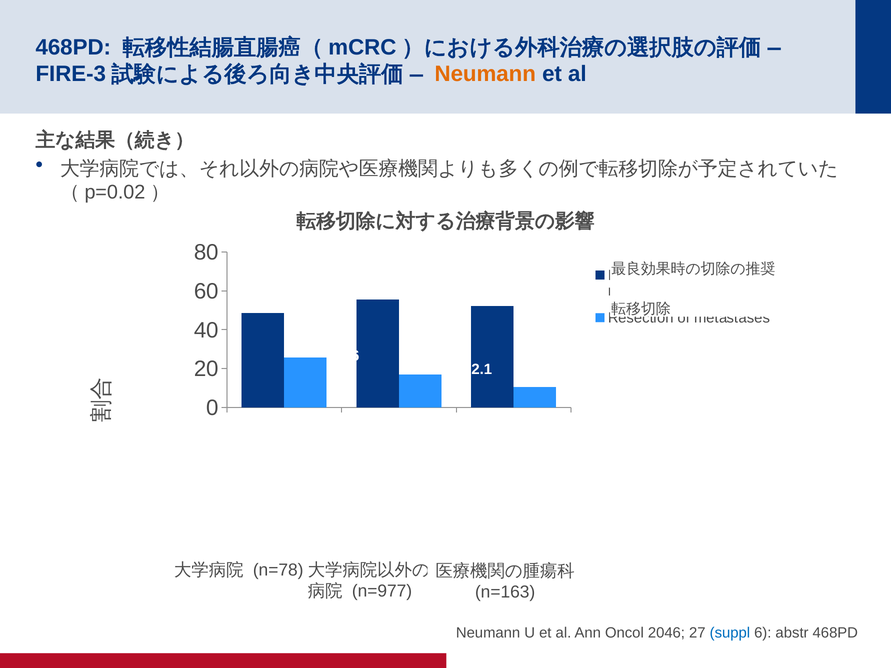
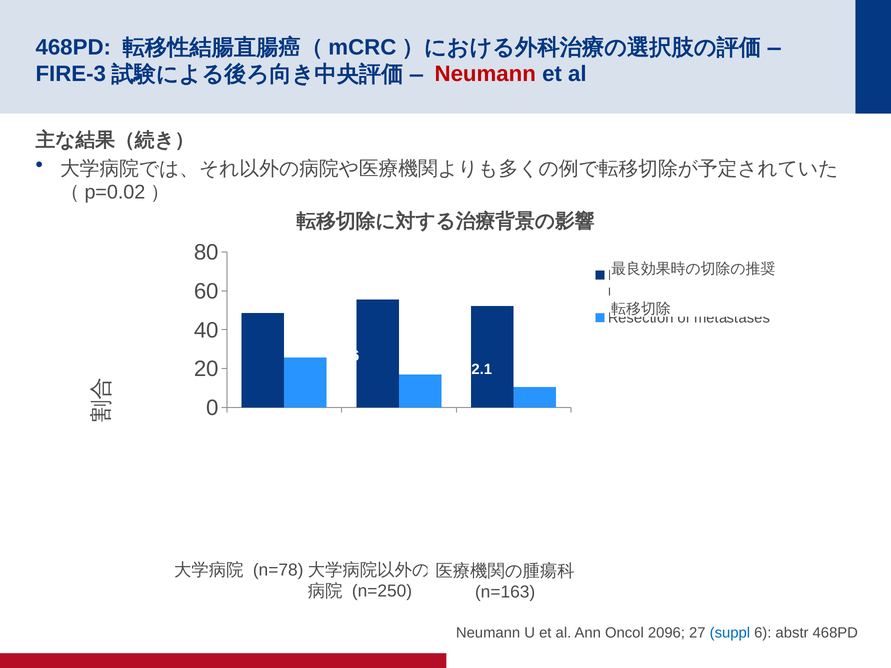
Neumann at (485, 74) colour: orange -> red
n=977: n=977 -> n=250
2046: 2046 -> 2096
